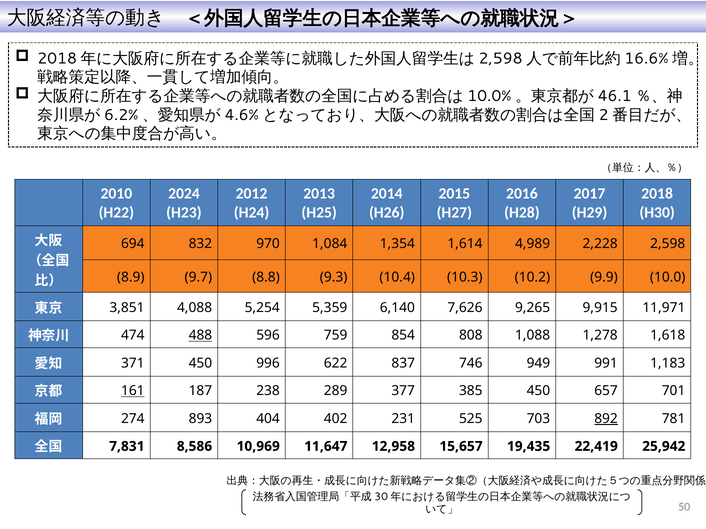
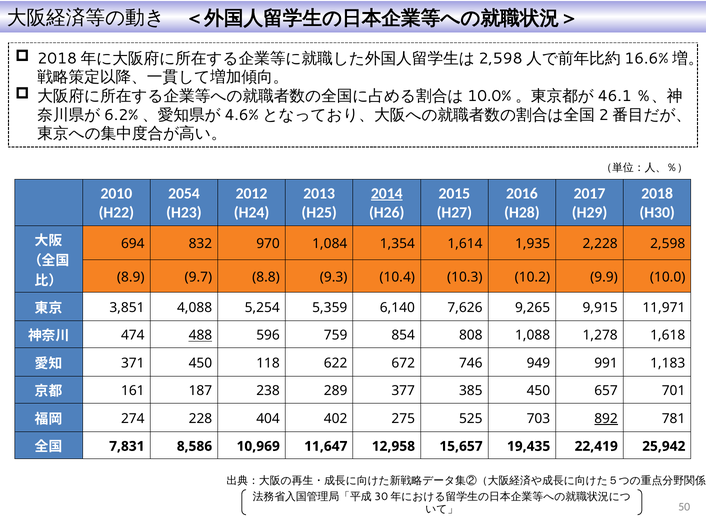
2024: 2024 -> 2054
2014 underline: none -> present
4,989: 4,989 -> 1,935
996: 996 -> 118
837: 837 -> 672
161 underline: present -> none
893: 893 -> 228
231: 231 -> 275
